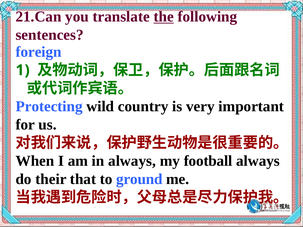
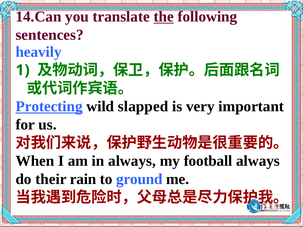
21.Can: 21.Can -> 14.Can
foreign: foreign -> heavily
Protecting underline: none -> present
country: country -> slapped
that: that -> rain
